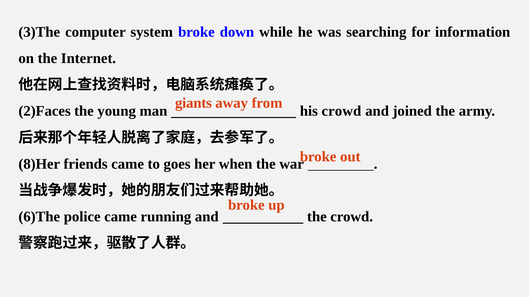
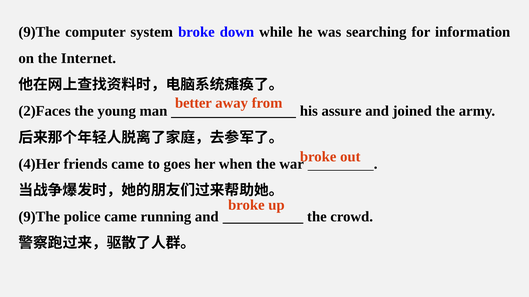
3)The at (39, 32): 3)The -> 9)The
giants: giants -> better
his crowd: crowd -> assure
8)Her: 8)Her -> 4)Her
6)The at (39, 217): 6)The -> 9)The
